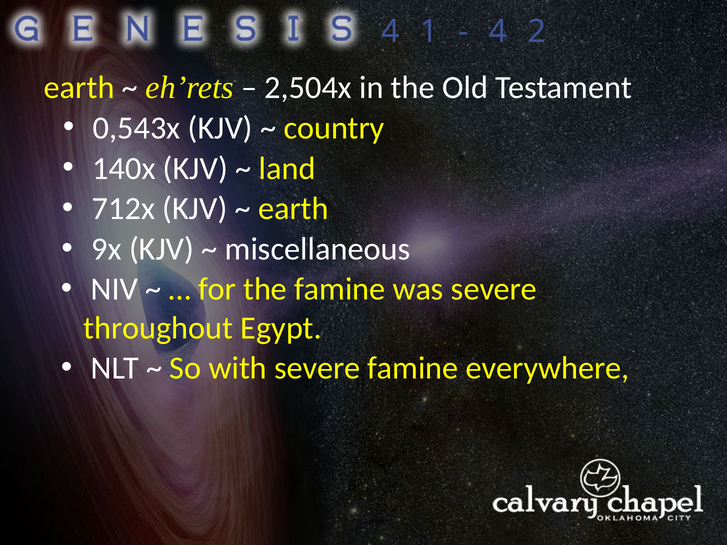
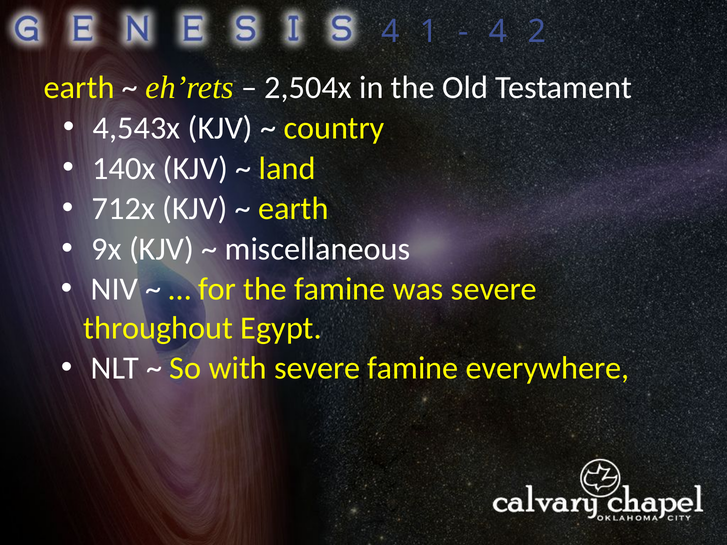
0,543x: 0,543x -> 4,543x
